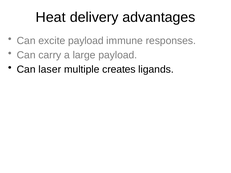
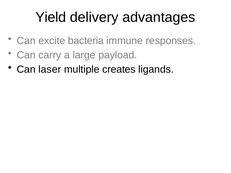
Heat: Heat -> Yield
excite payload: payload -> bacteria
